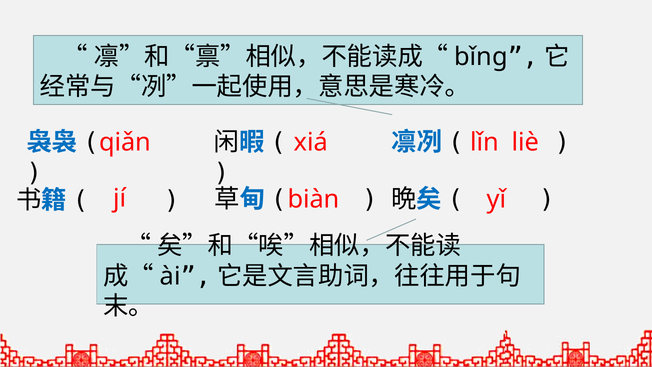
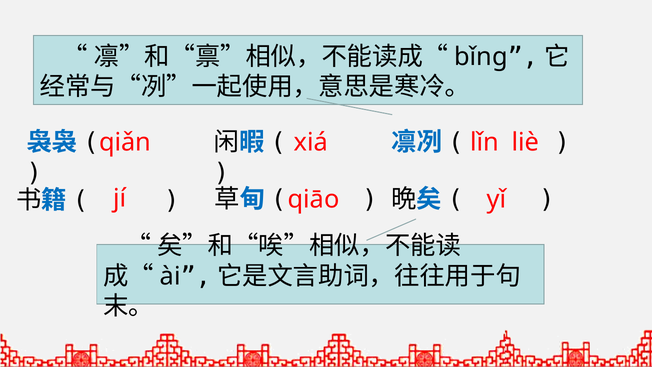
biàn: biàn -> qiāo
